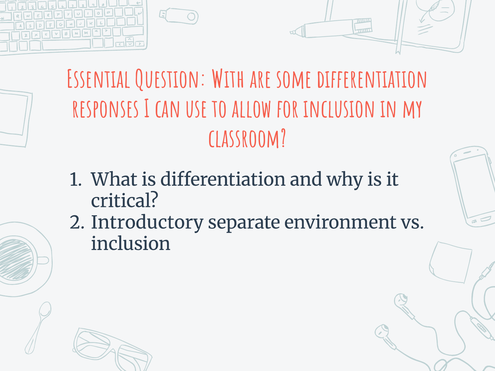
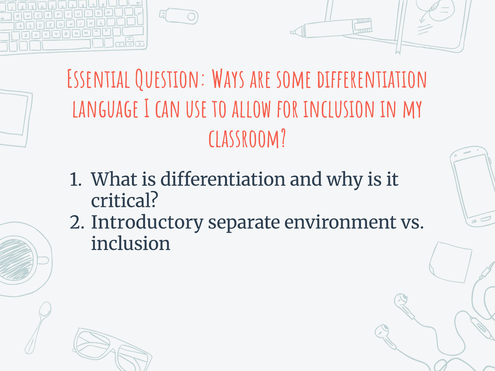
With: With -> Ways
responses: responses -> language
